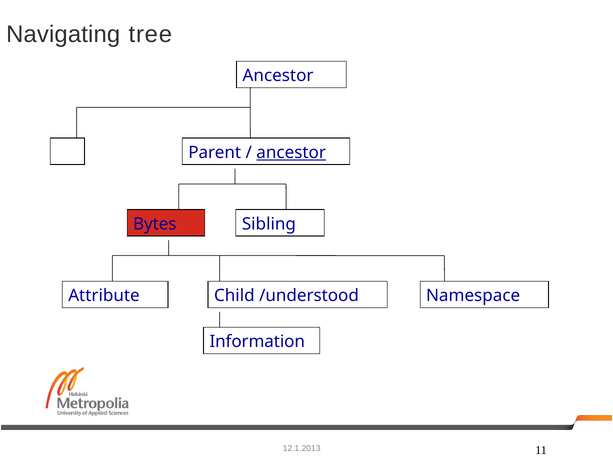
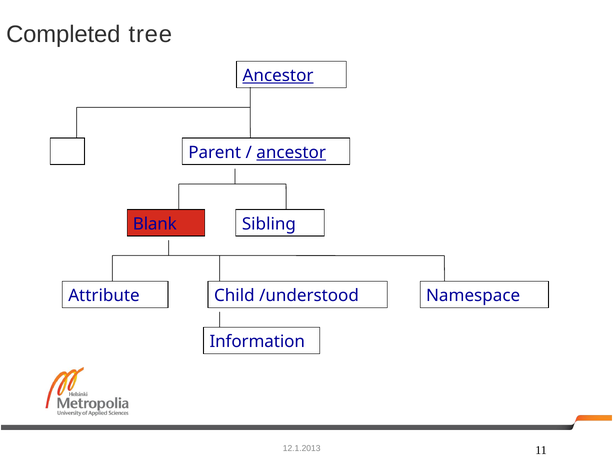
Navigating: Navigating -> Completed
Ancestor at (278, 76) underline: none -> present
Bytes: Bytes -> Blank
